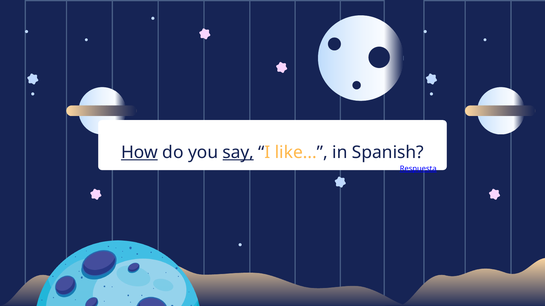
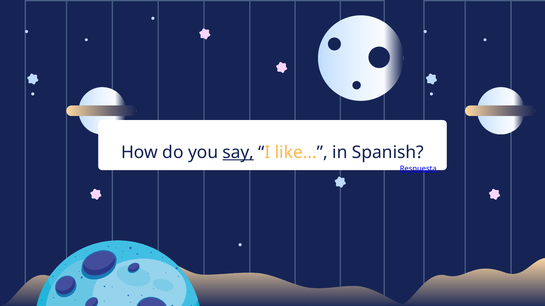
How underline: present -> none
